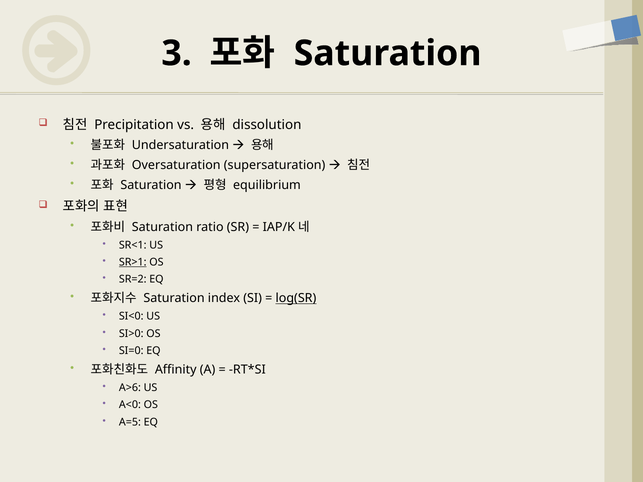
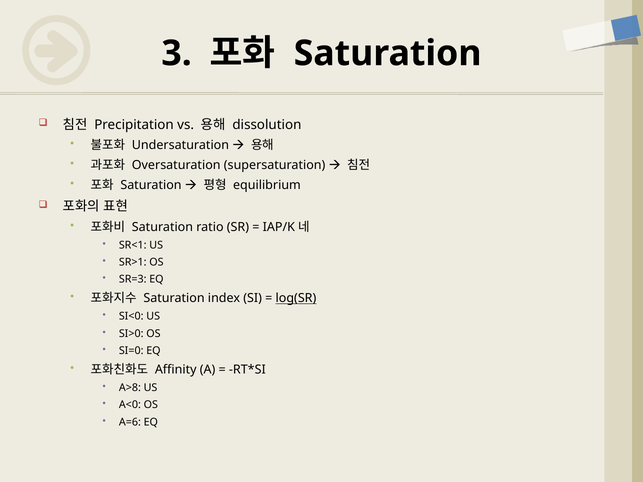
SR>1 underline: present -> none
SR=2: SR=2 -> SR=3
A>6: A>6 -> A>8
A=5: A=5 -> A=6
